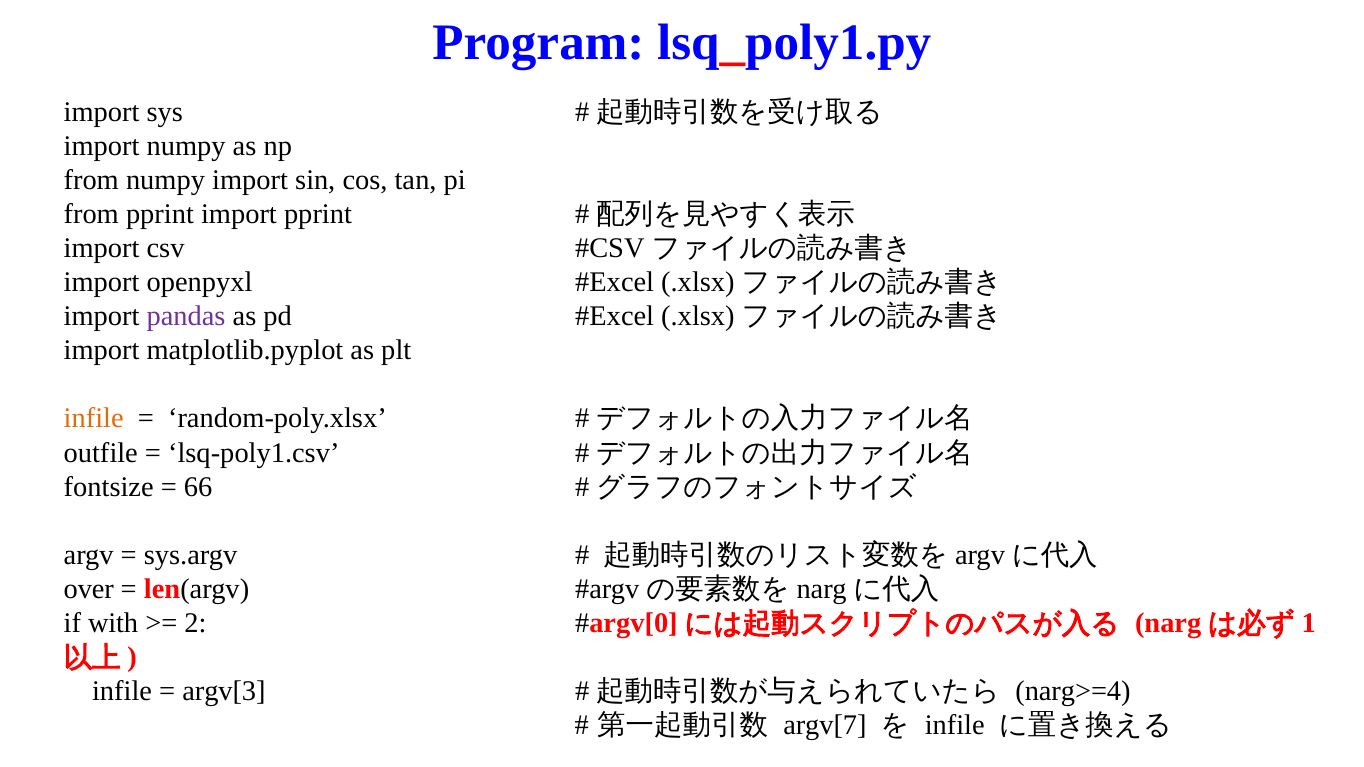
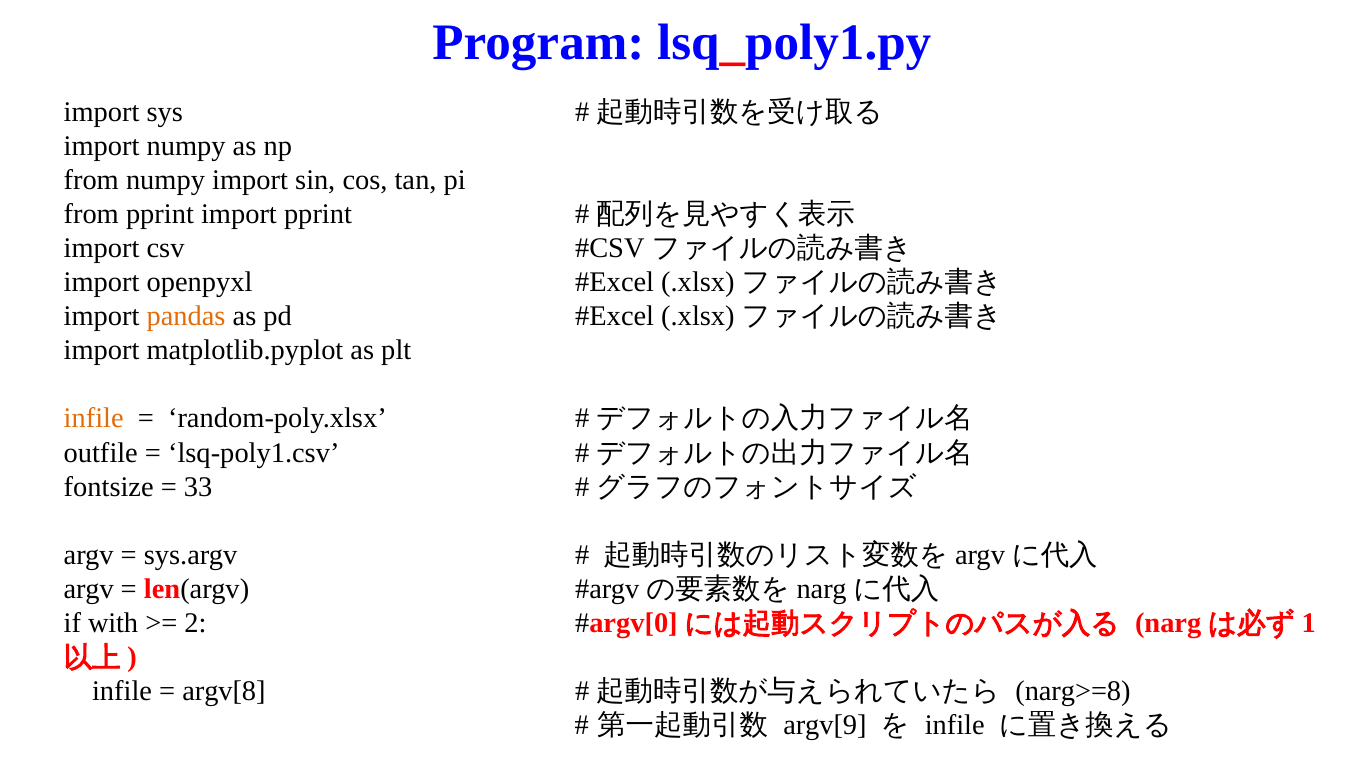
pandas colour: purple -> orange
66: 66 -> 33
over at (89, 589): over -> argv
argv[3: argv[3 -> argv[8
narg>=4: narg>=4 -> narg>=8
argv[7: argv[7 -> argv[9
